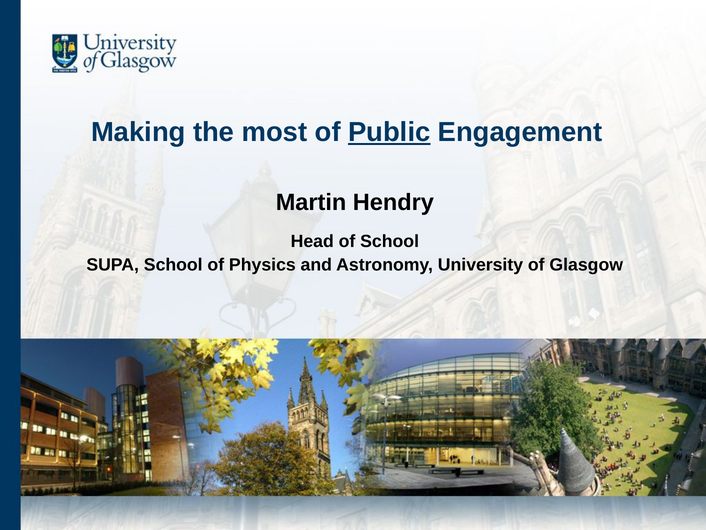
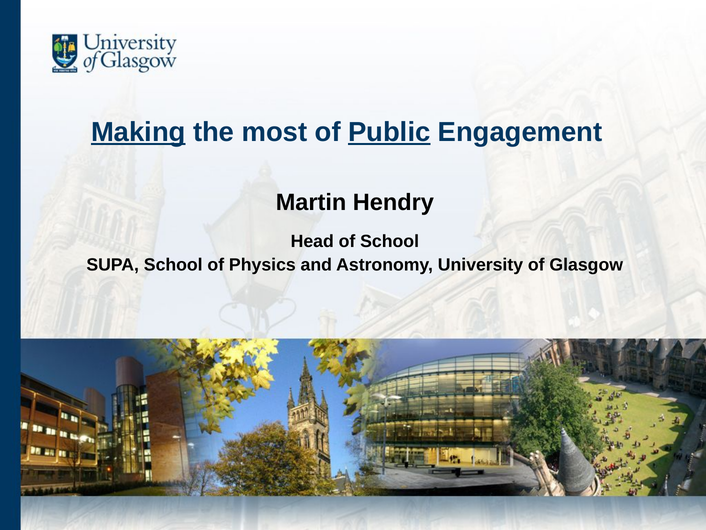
Making underline: none -> present
